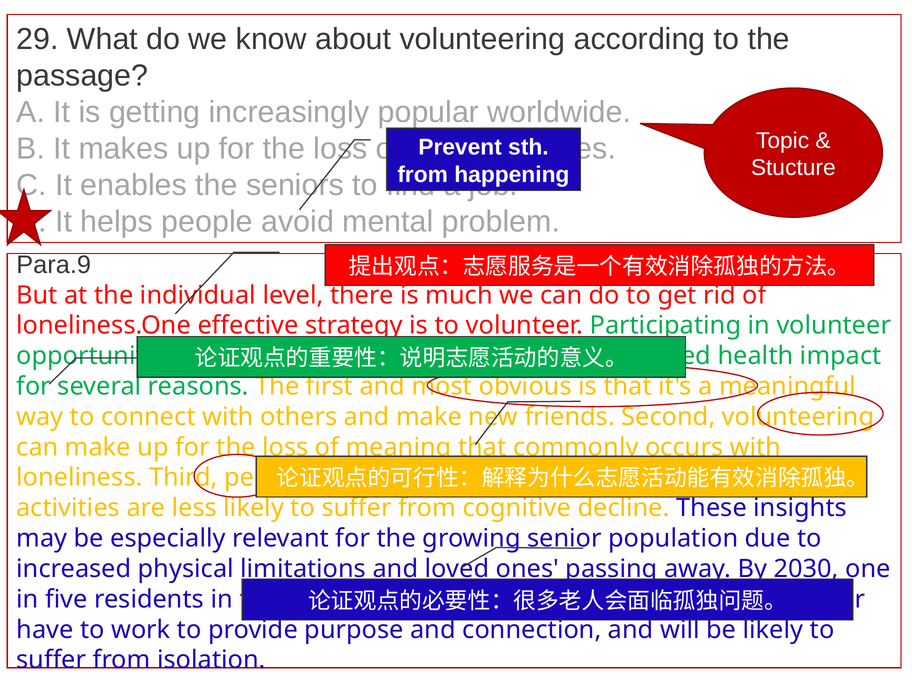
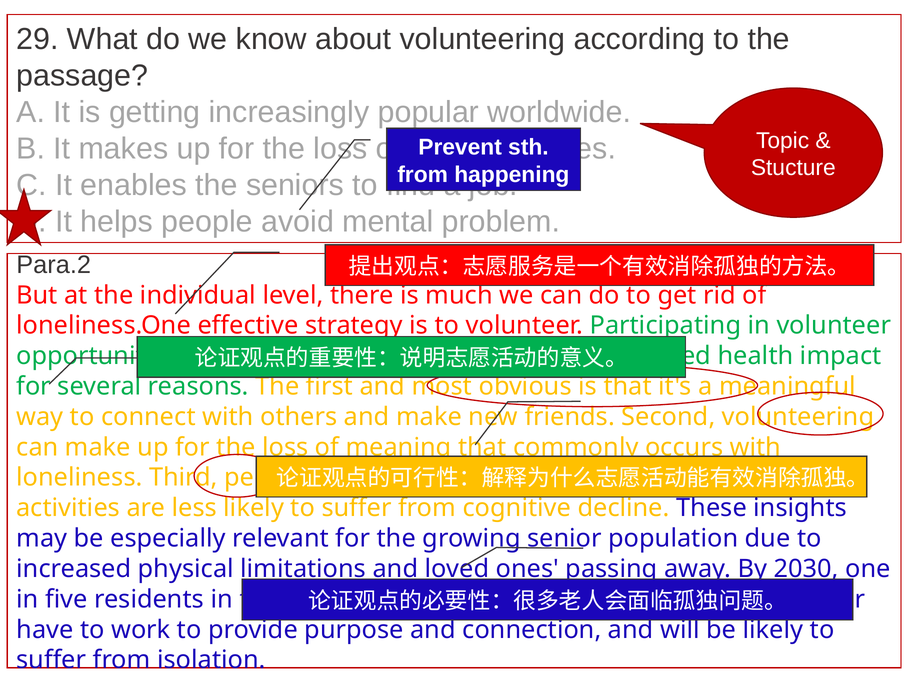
Para.9: Para.9 -> Para.2
